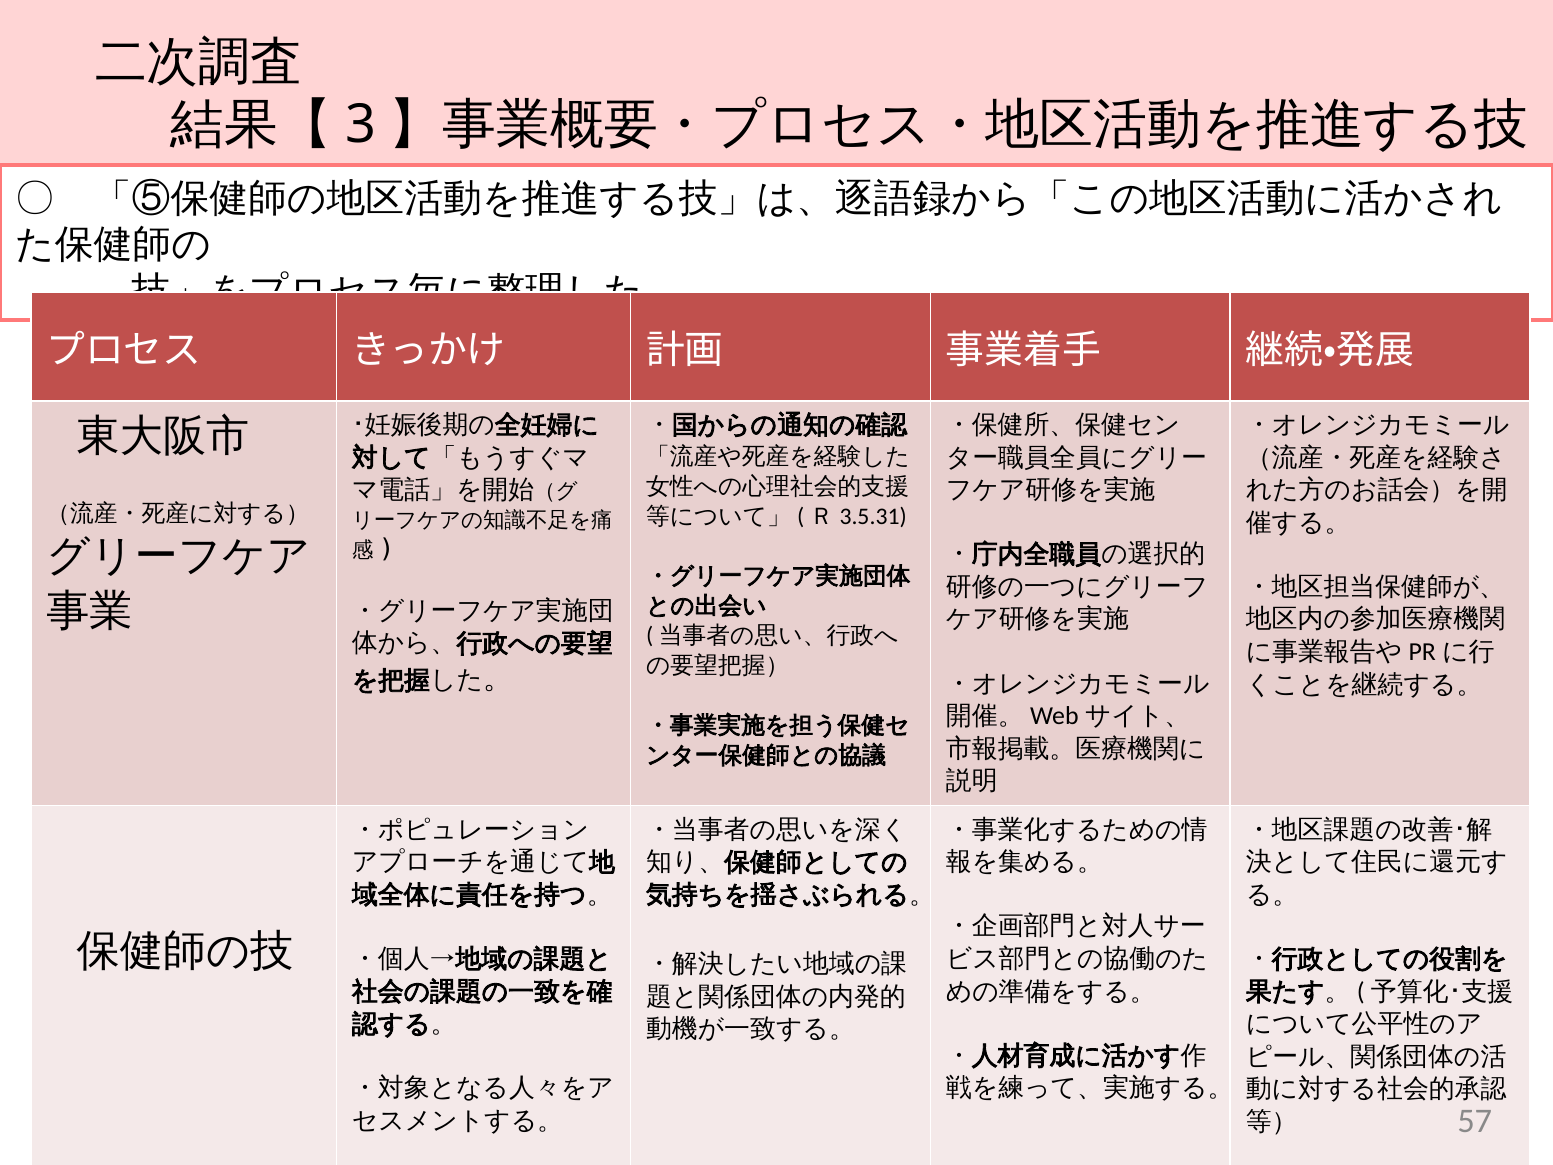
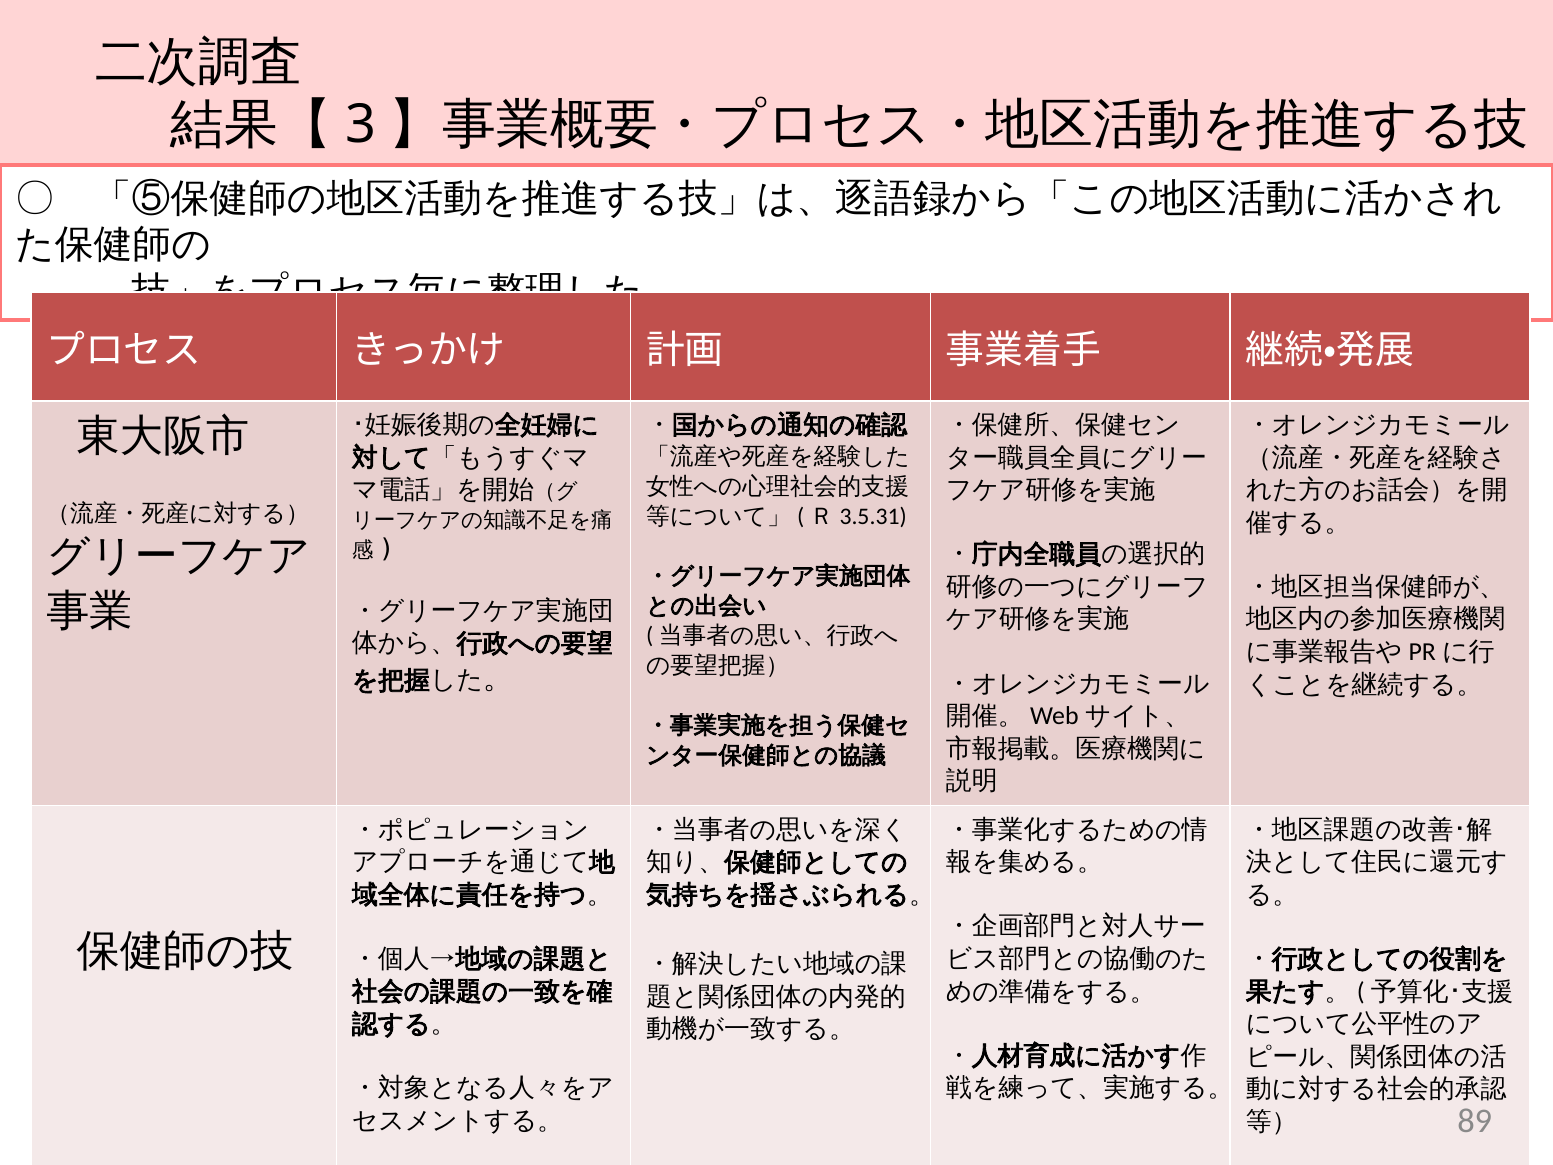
57: 57 -> 89
